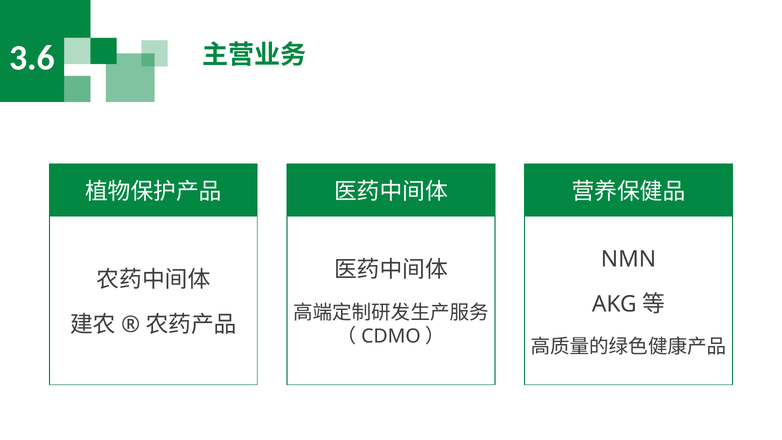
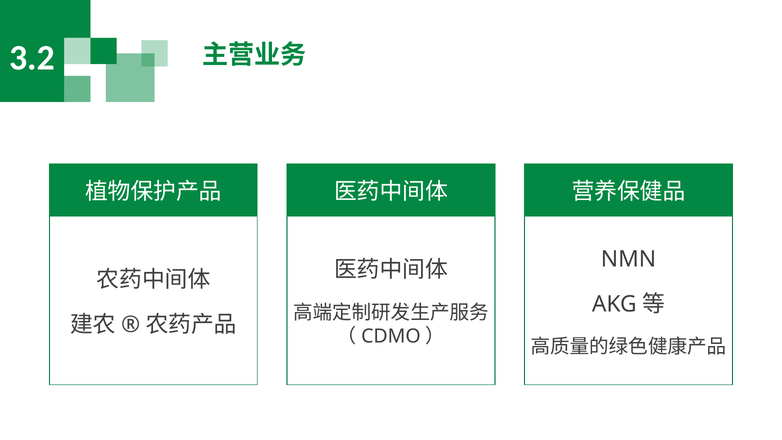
3.6: 3.6 -> 3.2
